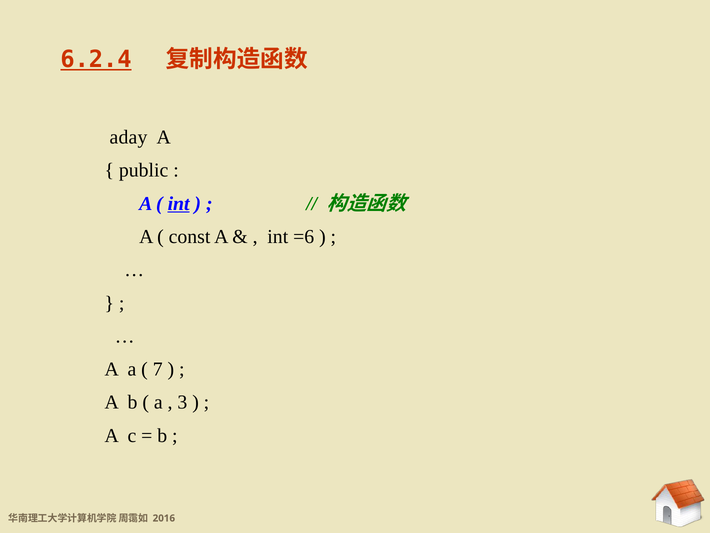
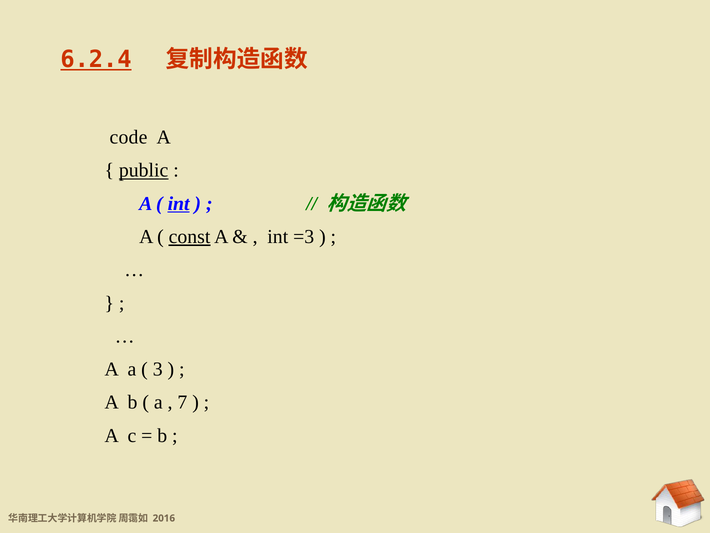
aday: aday -> code
public underline: none -> present
const underline: none -> present
=6: =6 -> =3
7: 7 -> 3
3: 3 -> 7
